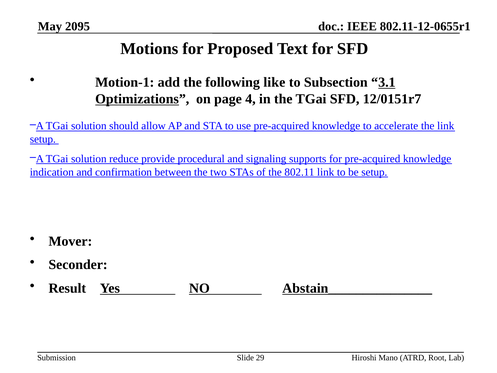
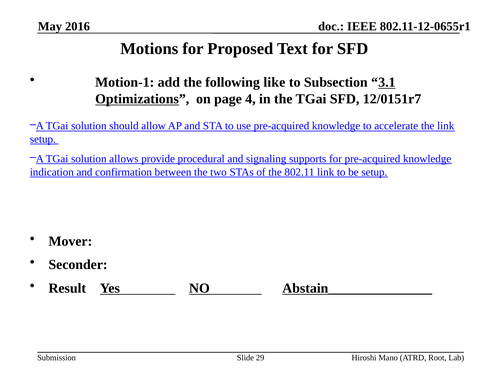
2095: 2095 -> 2016
reduce: reduce -> allows
